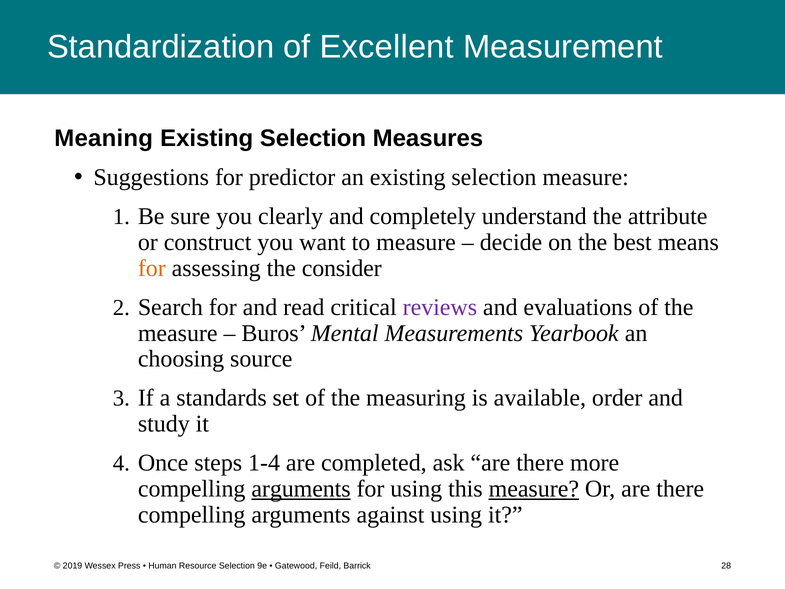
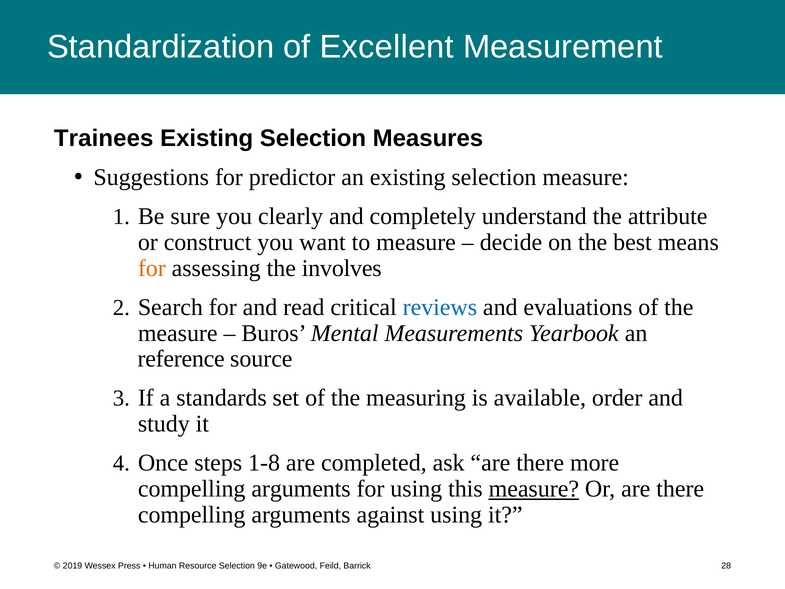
Meaning: Meaning -> Trainees
consider: consider -> involves
reviews colour: purple -> blue
choosing: choosing -> reference
1-4: 1-4 -> 1-8
arguments at (301, 489) underline: present -> none
